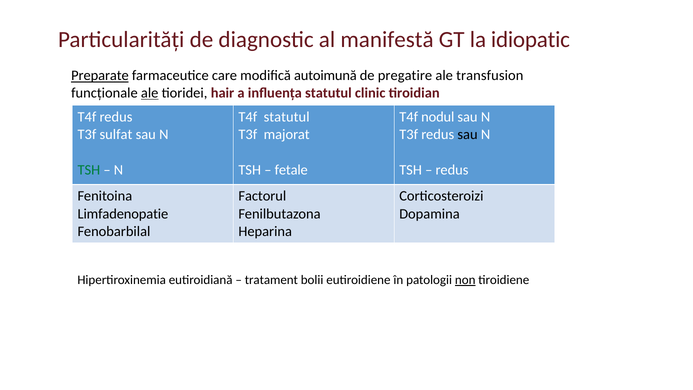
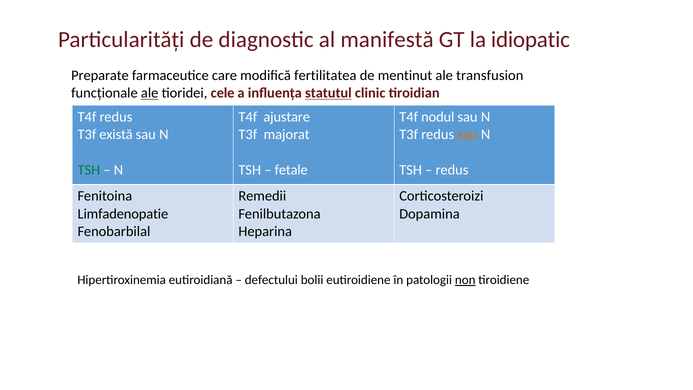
Preparate underline: present -> none
autoimună: autoimună -> fertilitatea
pregatire: pregatire -> mentinut
hair: hair -> cele
statutul at (328, 93) underline: none -> present
T4f statutul: statutul -> ajustare
sulfat: sulfat -> există
sau at (468, 135) colour: black -> orange
Factorul: Factorul -> Remedii
tratament: tratament -> defectului
